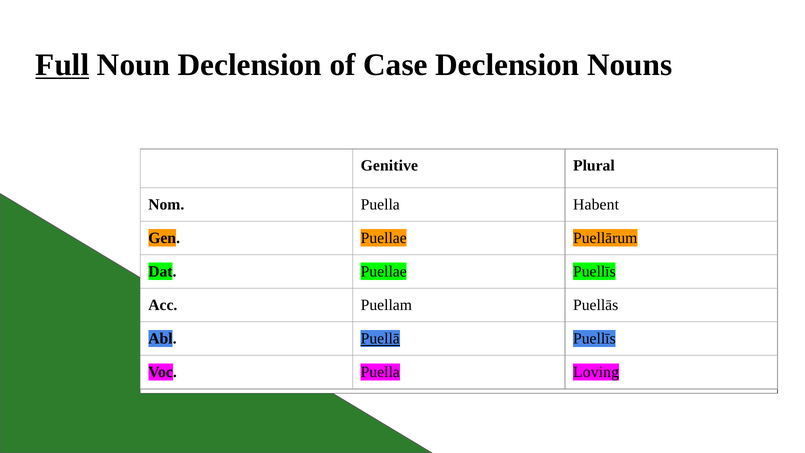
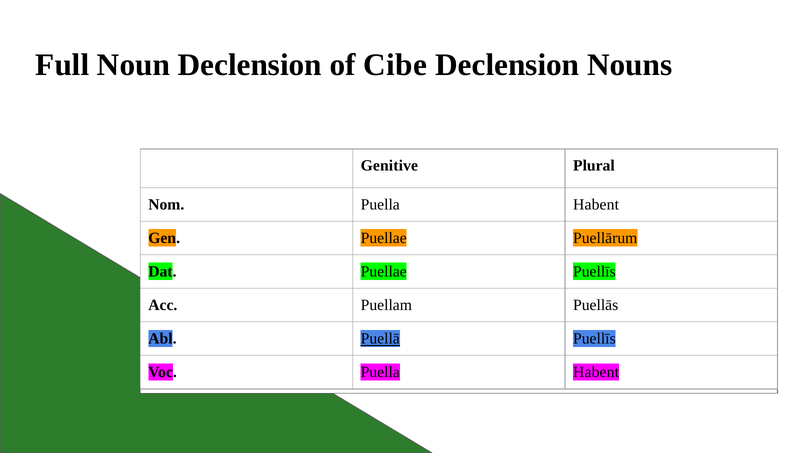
Full underline: present -> none
Case: Case -> Cibe
Voc Puella Loving: Loving -> Habent
